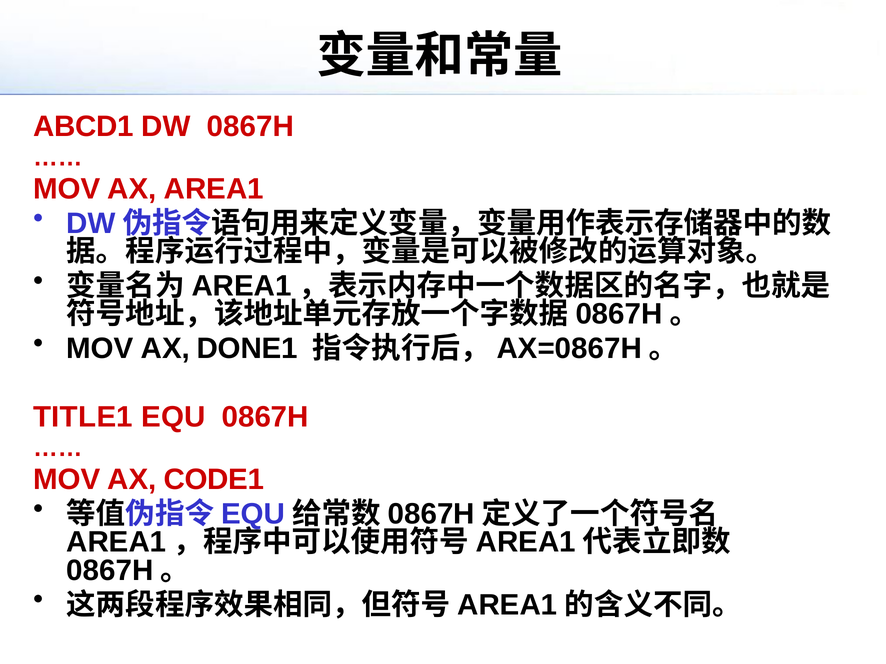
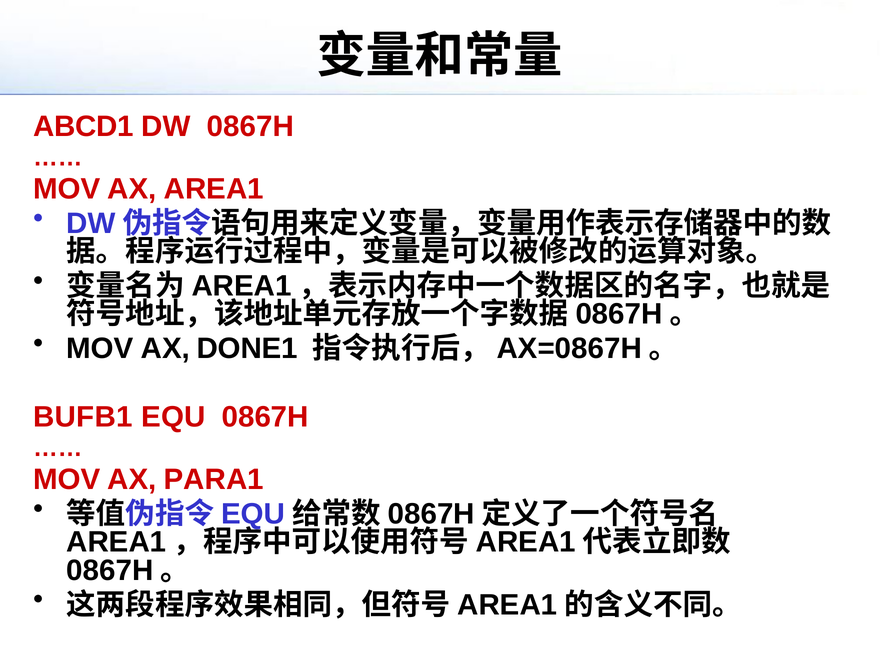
TITLE1: TITLE1 -> BUFB1
CODE1: CODE1 -> PARA1
